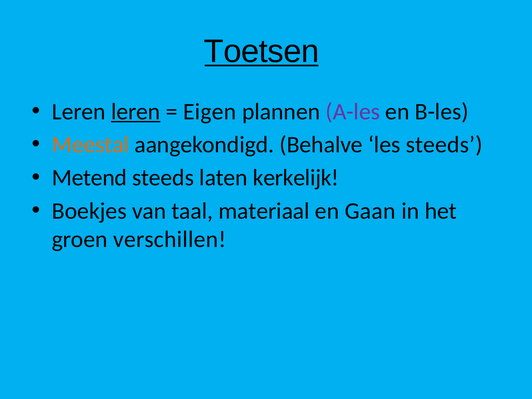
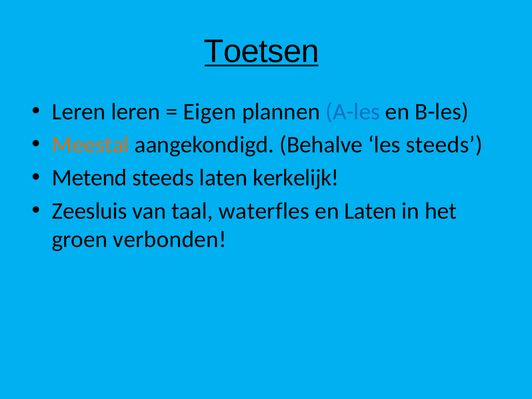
leren at (136, 112) underline: present -> none
A-les colour: purple -> blue
Boekjes: Boekjes -> Zeesluis
materiaal: materiaal -> waterfles
en Gaan: Gaan -> Laten
verschillen: verschillen -> verbonden
